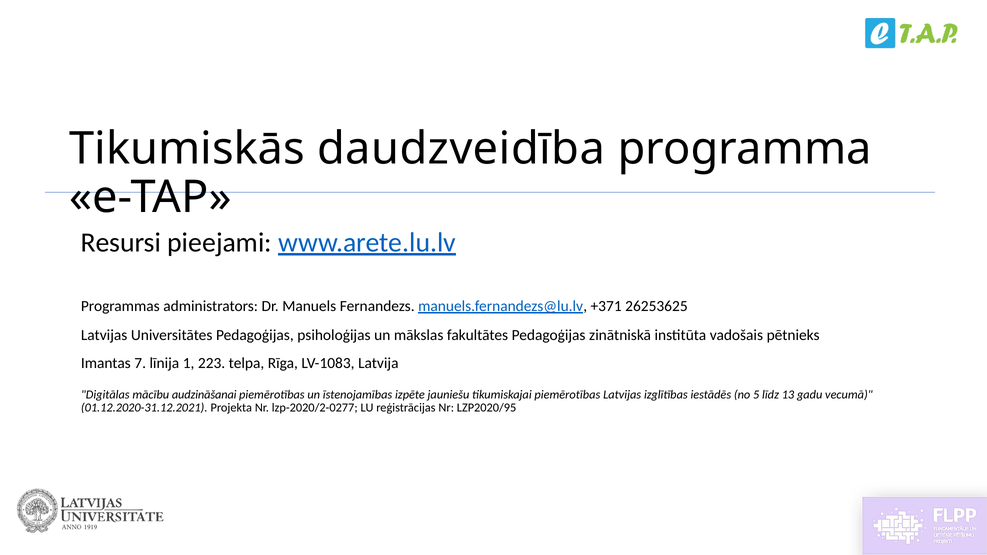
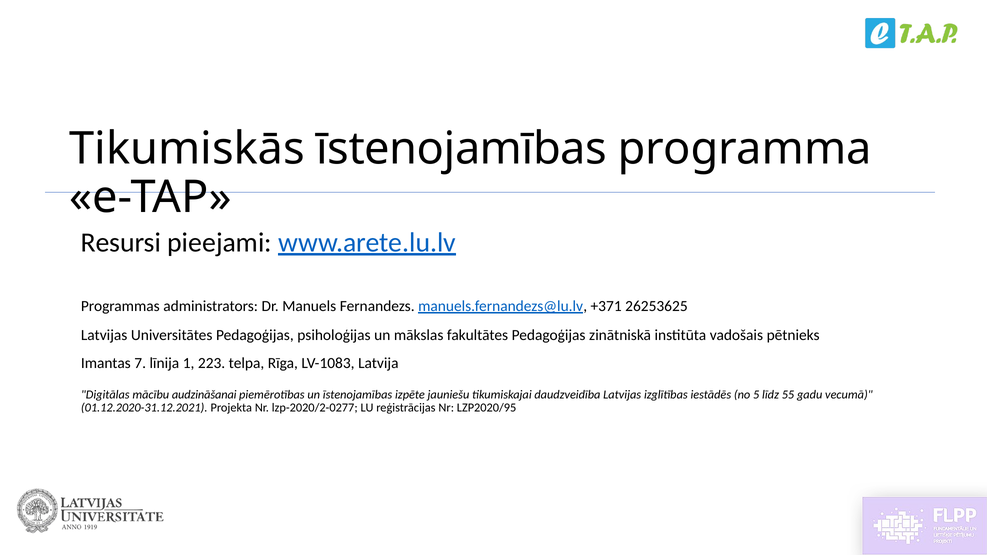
Tikumiskās daudzveidība: daudzveidība -> īstenojamības
tikumiskajai piemērotības: piemērotības -> daudzveidība
13: 13 -> 55
